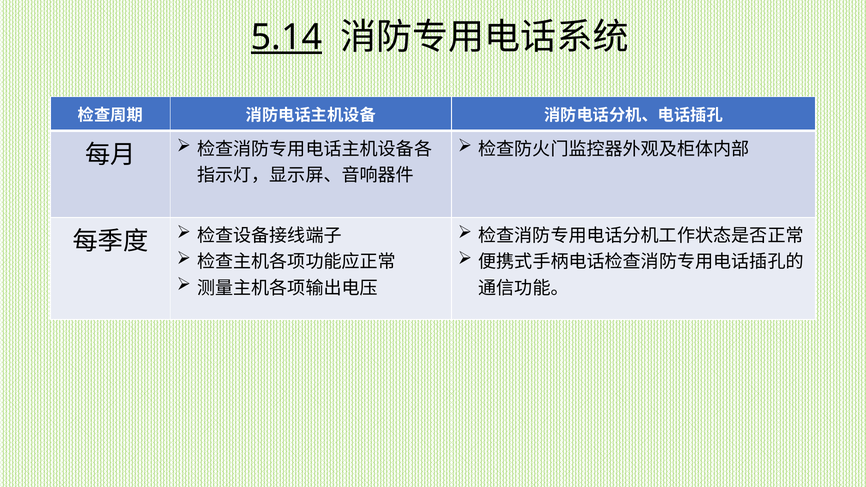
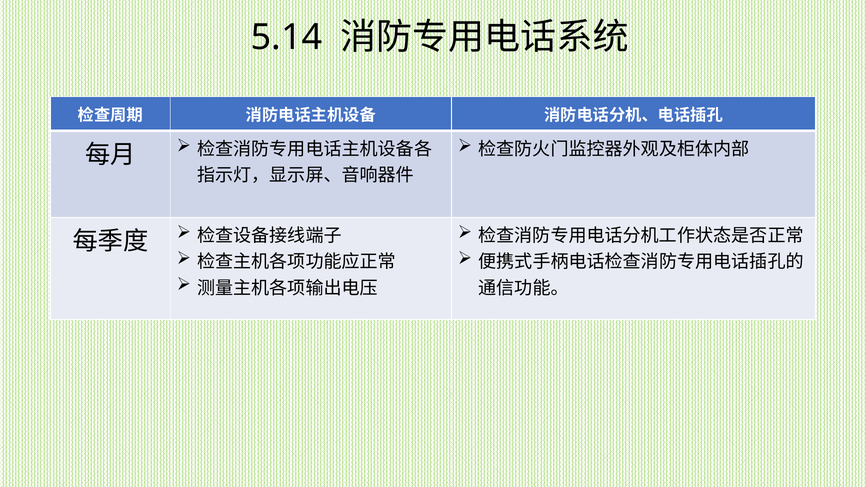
5.14 underline: present -> none
